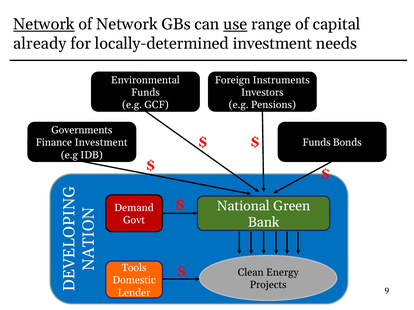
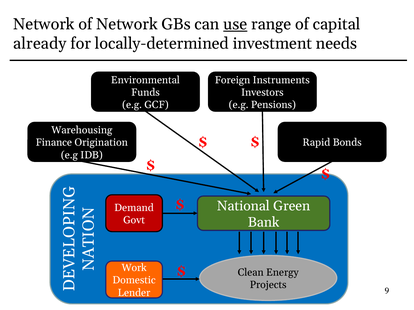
Network at (44, 24) underline: present -> none
Governments: Governments -> Warehousing
Finance Investment: Investment -> Origination
Funds at (316, 143): Funds -> Rapid
Tools: Tools -> Work
